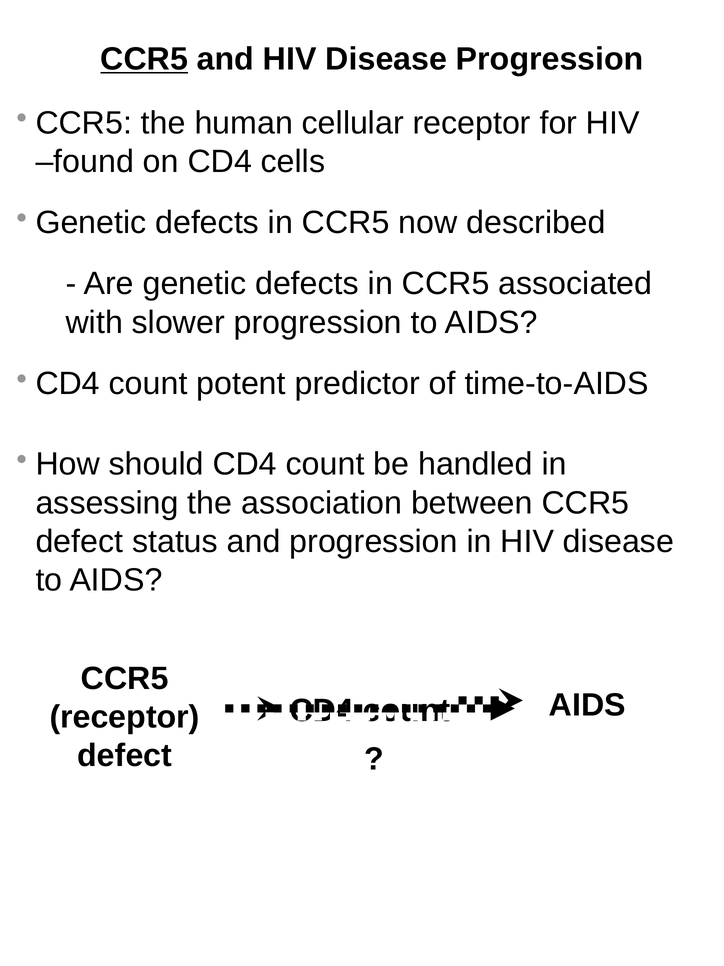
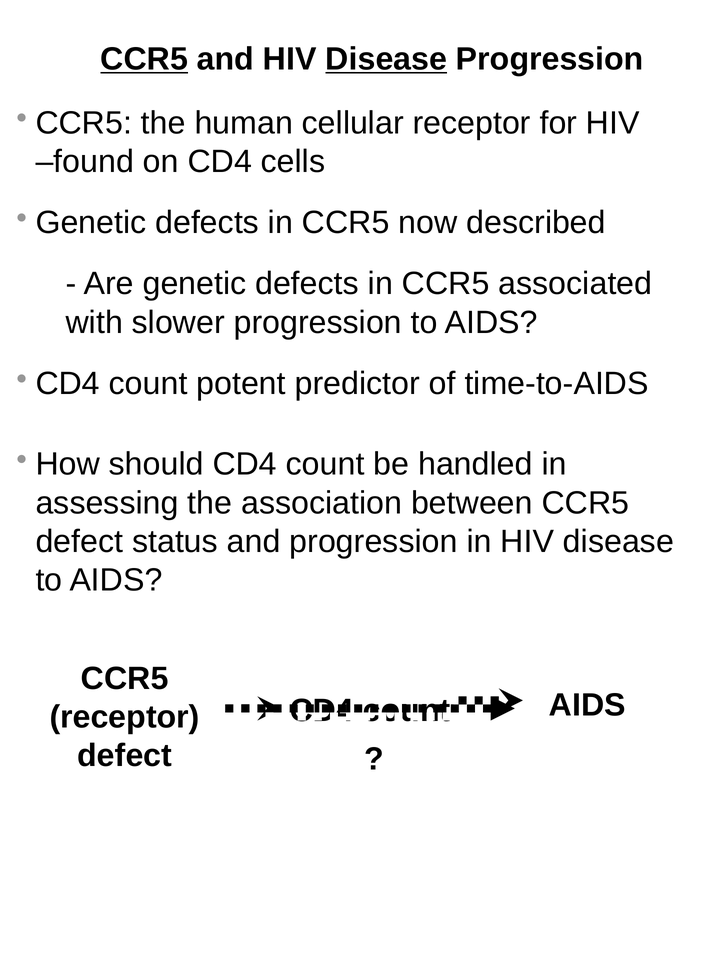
Disease at (386, 59) underline: none -> present
